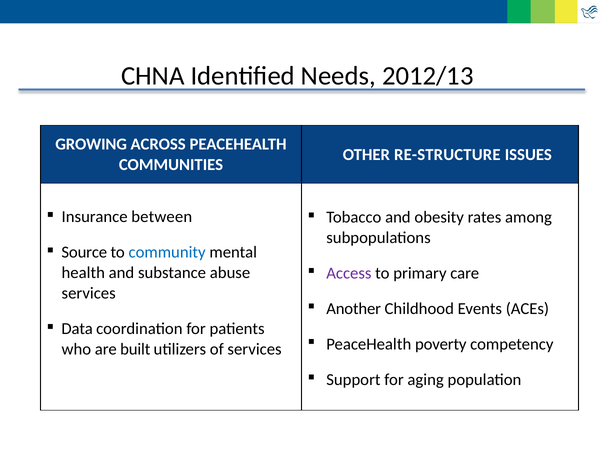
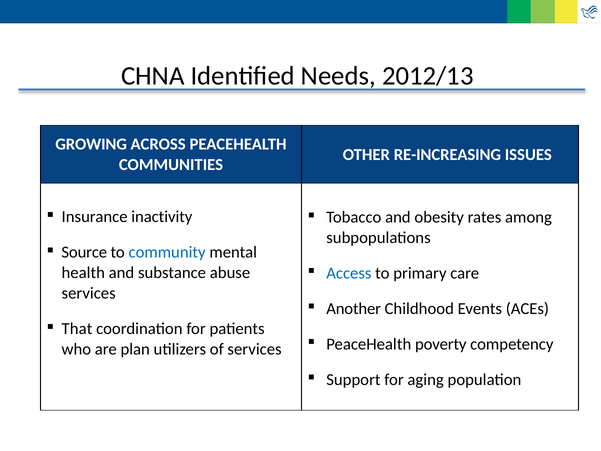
RE-STRUCTURE: RE-STRUCTURE -> RE-INCREASING
between: between -> inactivity
Access colour: purple -> blue
Data: Data -> That
built: built -> plan
